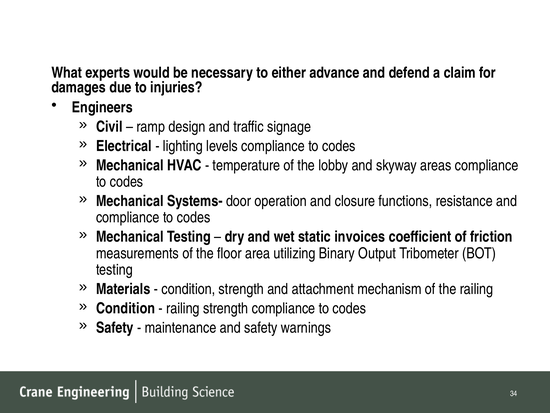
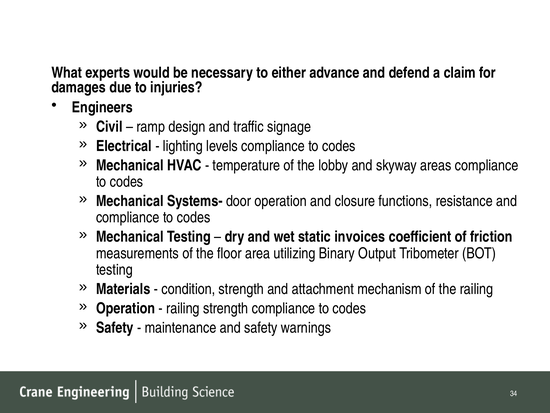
Condition at (126, 308): Condition -> Operation
